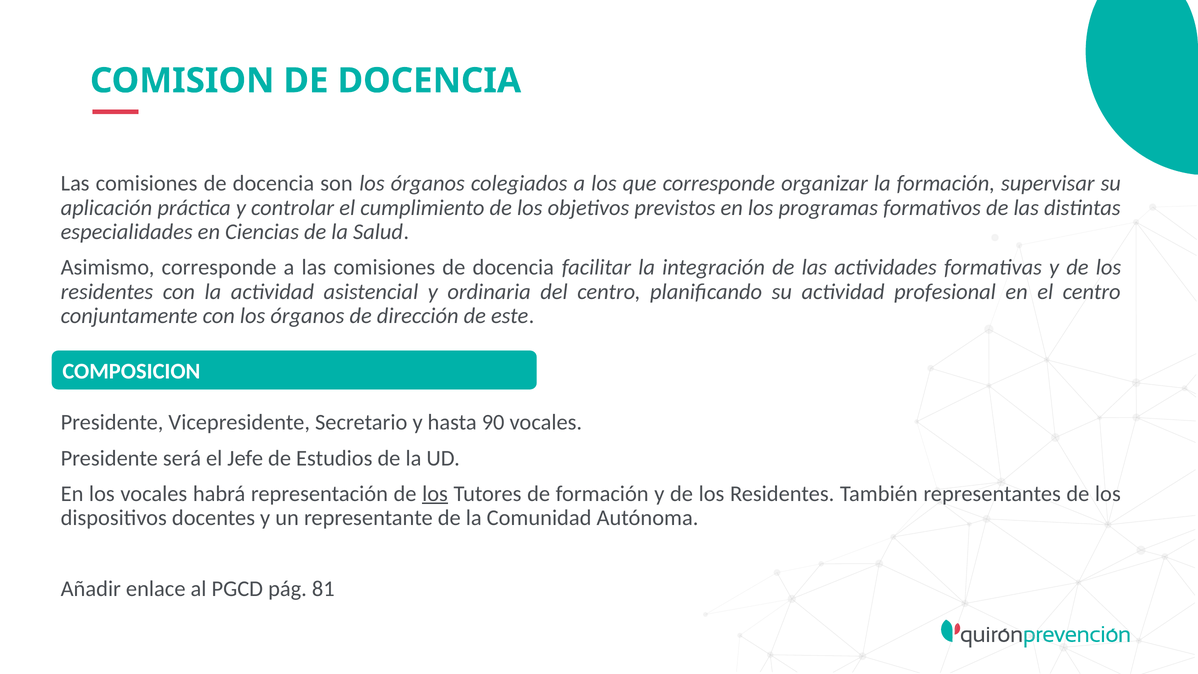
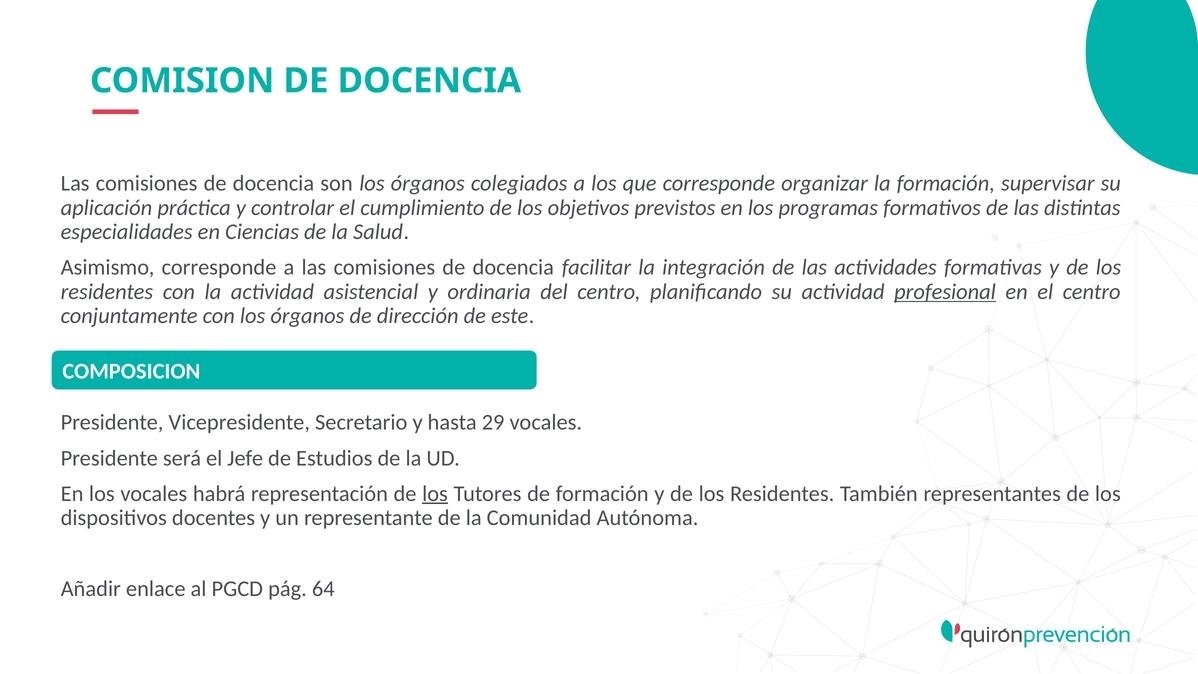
profesional underline: none -> present
90: 90 -> 29
81: 81 -> 64
